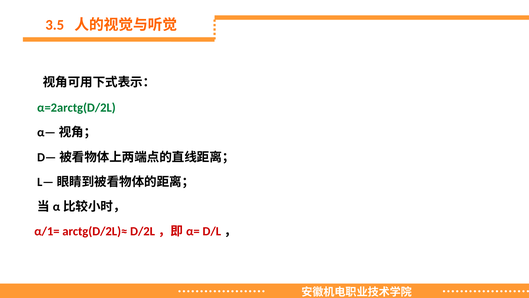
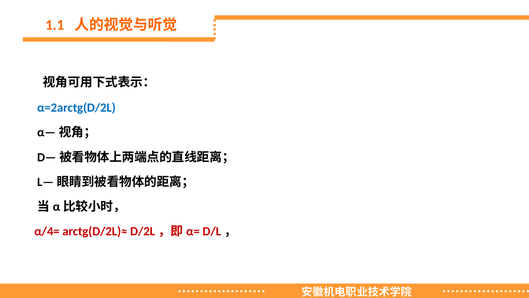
3.5: 3.5 -> 1.1
α=2arctg(D/2L colour: green -> blue
α/1=: α/1= -> α/4=
